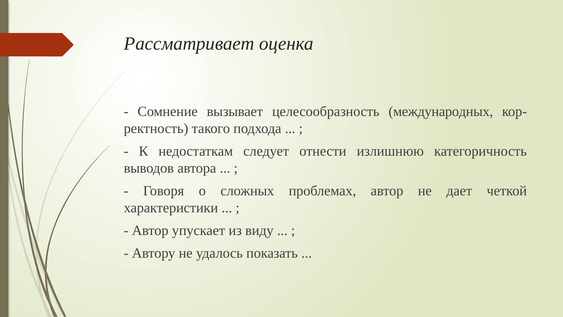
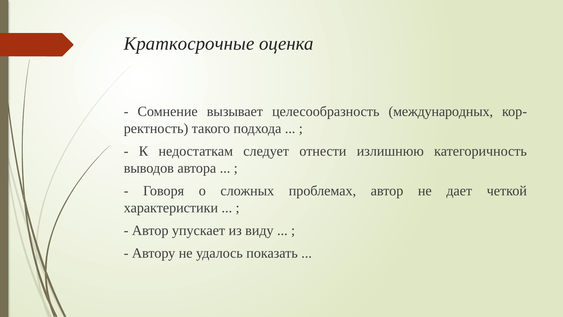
Рассматривает: Рассматривает -> Краткосрочные
